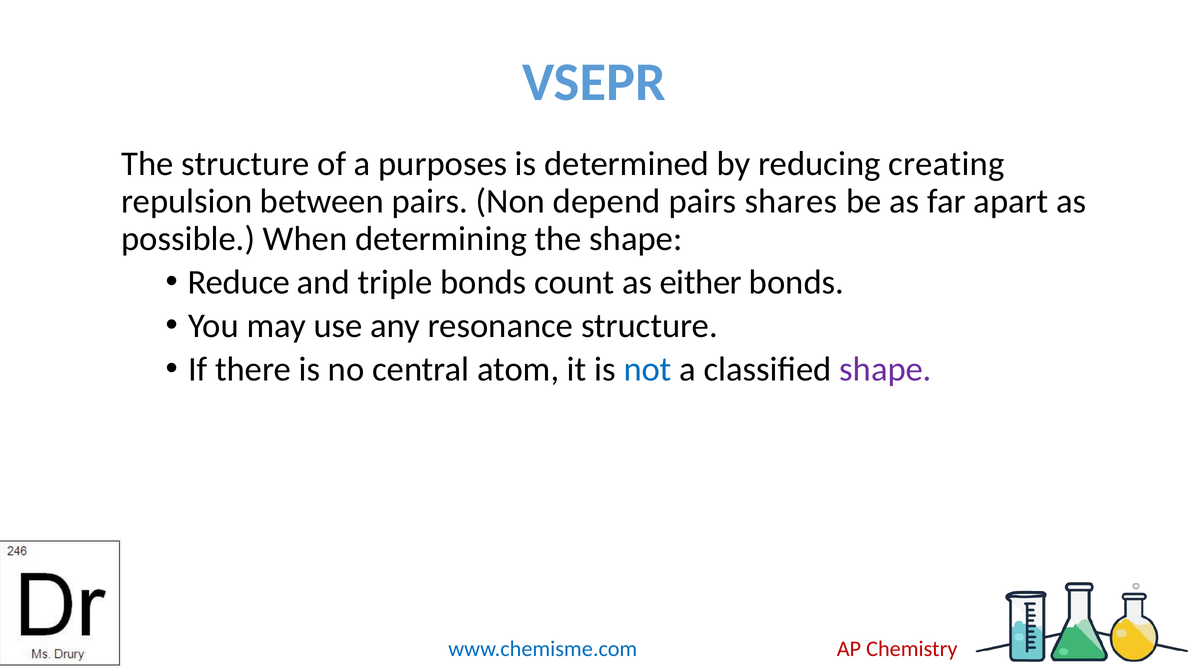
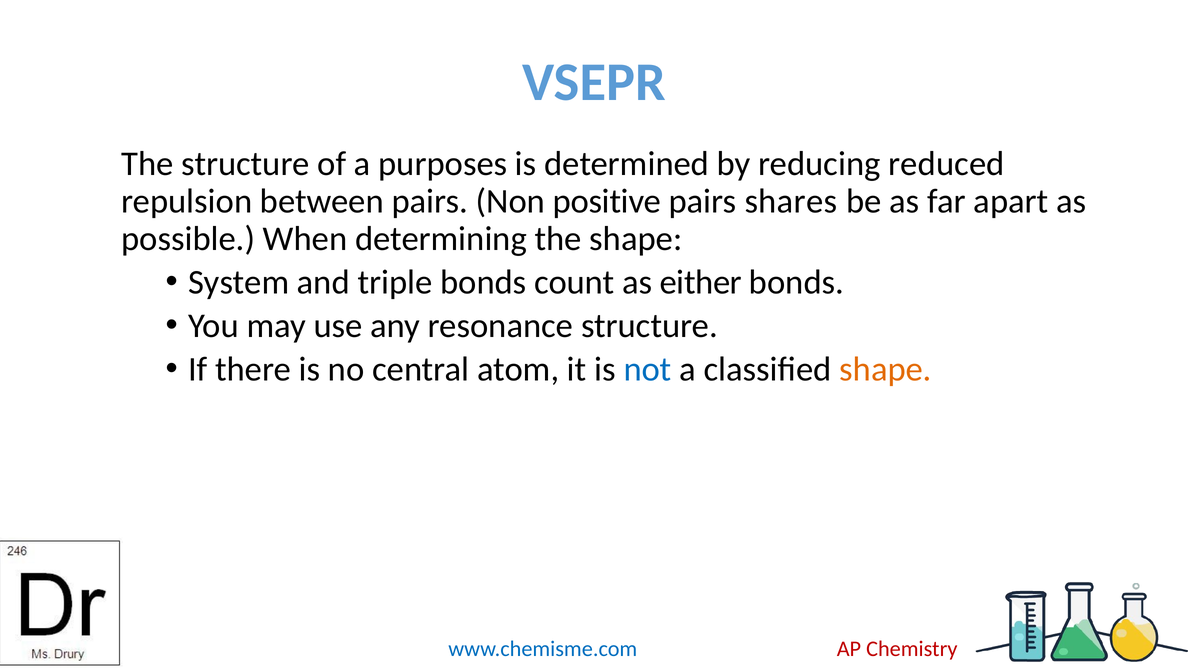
creating: creating -> reduced
depend: depend -> positive
Reduce: Reduce -> System
shape at (885, 369) colour: purple -> orange
